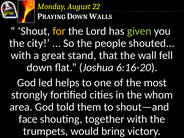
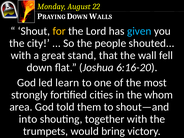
given colour: light green -> light blue
helps: helps -> learn
face: face -> into
